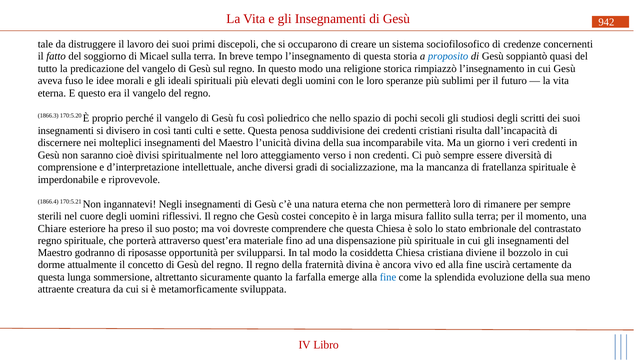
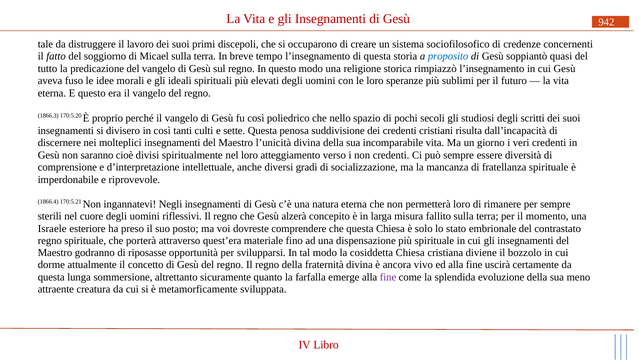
costei: costei -> alzerà
Chiare: Chiare -> Israele
fine at (388, 277) colour: blue -> purple
